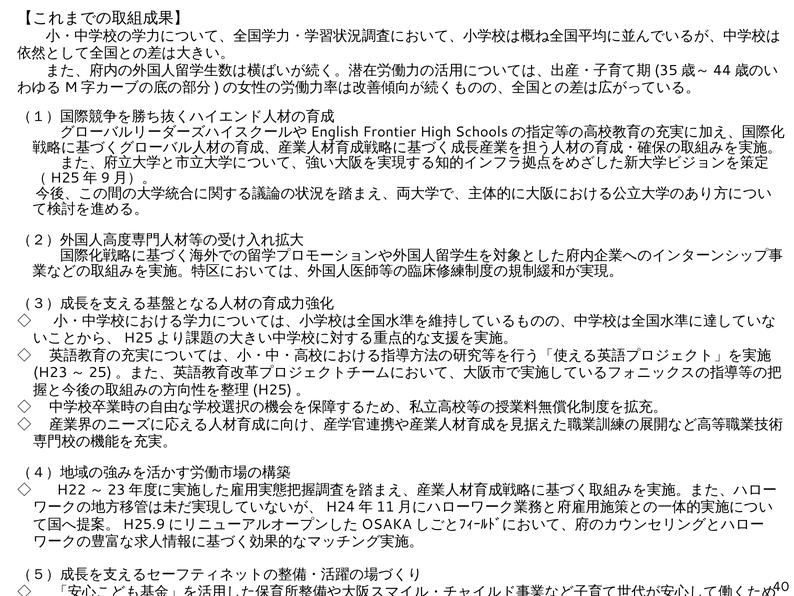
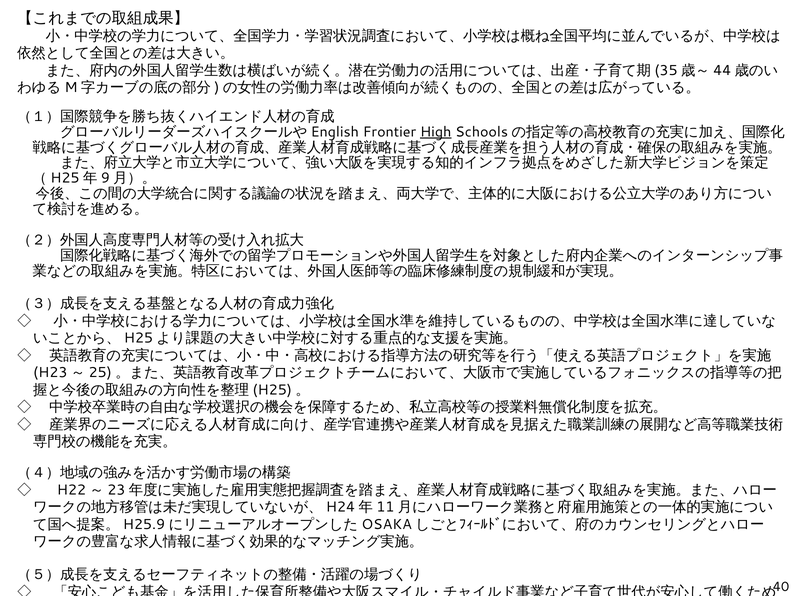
High underline: none -> present
